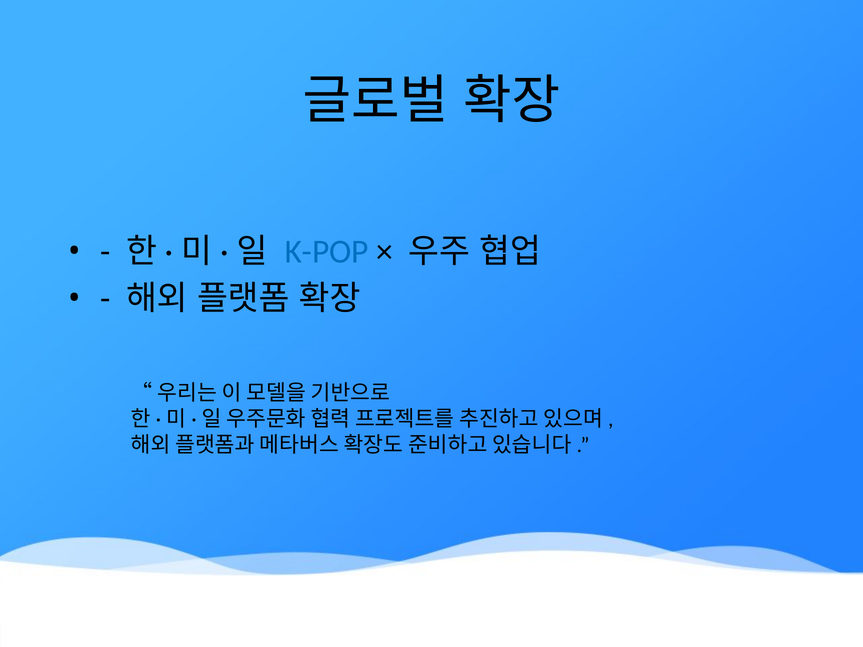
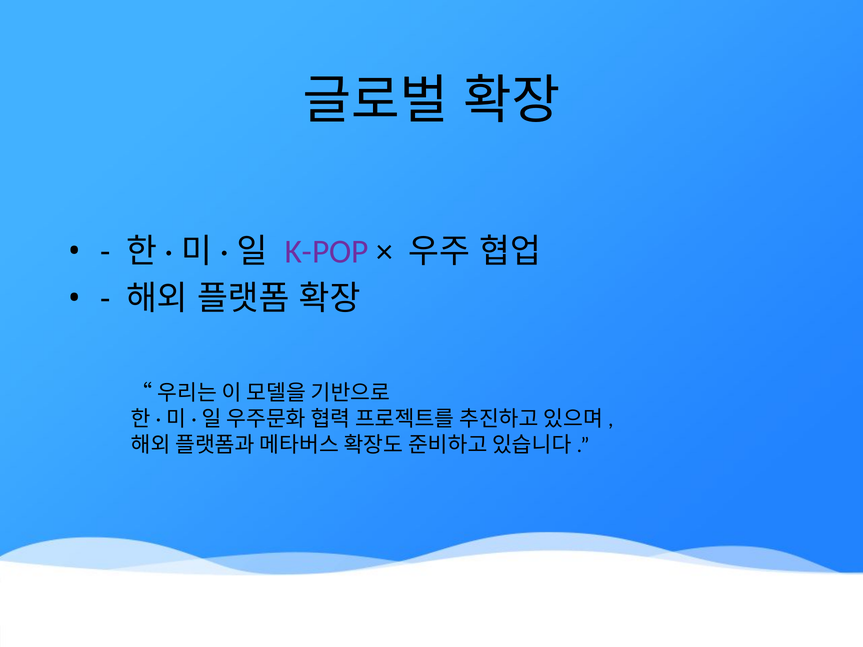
K-POP colour: blue -> purple
